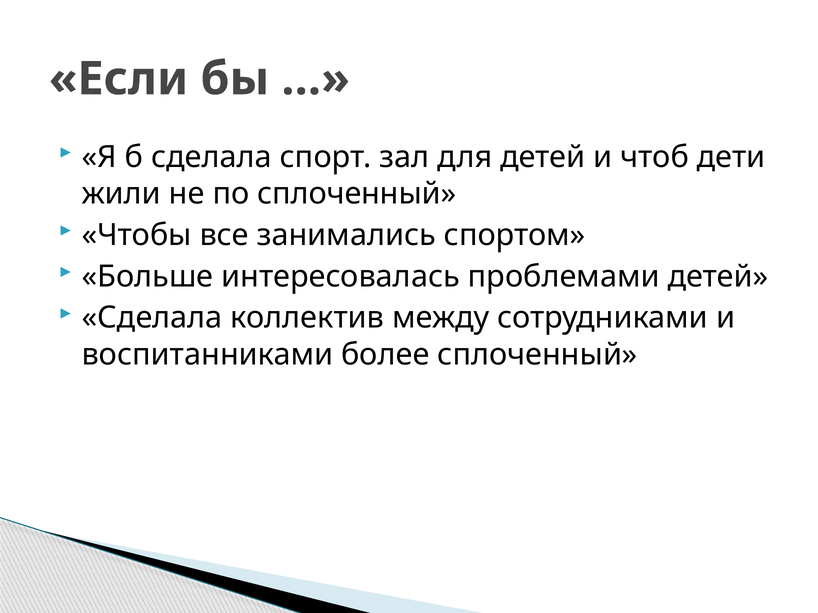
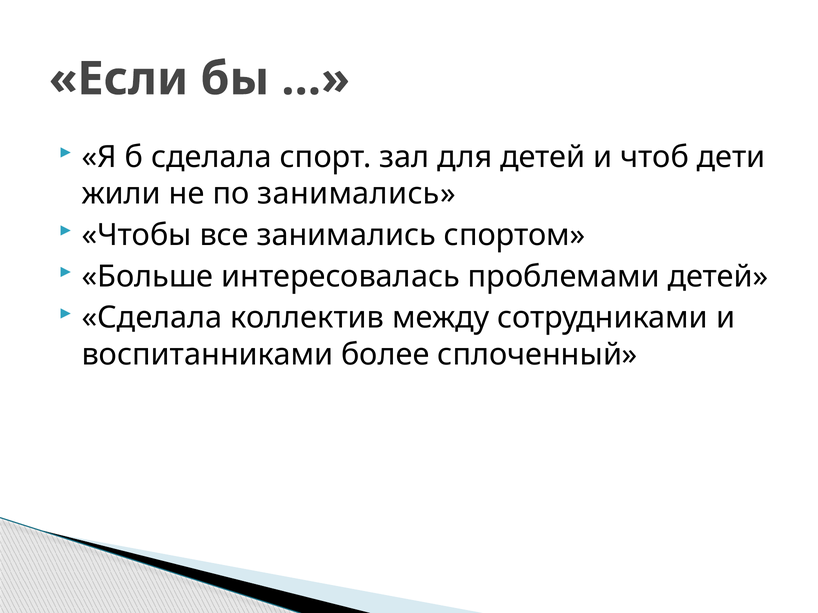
по сплоченный: сплоченный -> занимались
